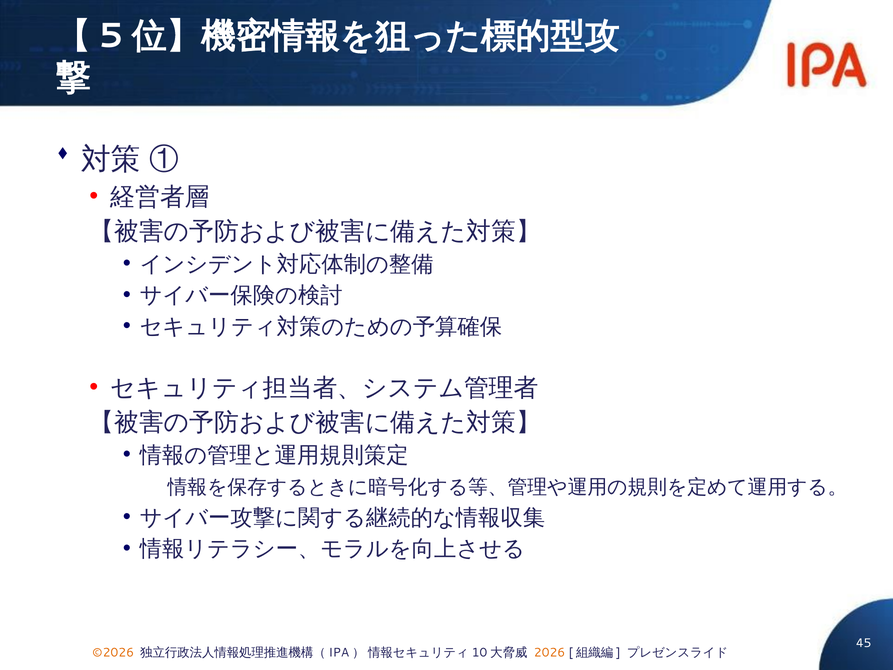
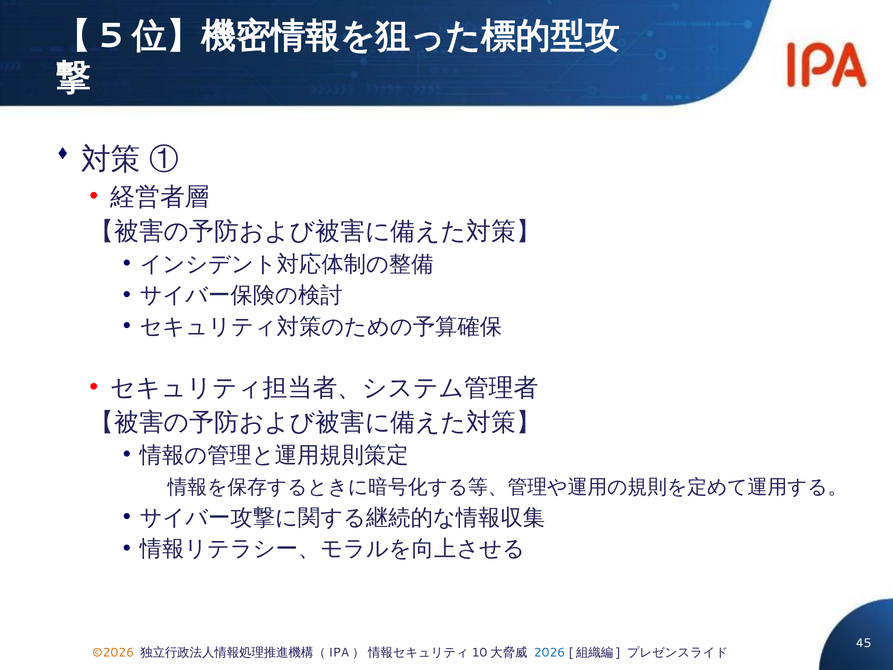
2026 colour: orange -> blue
